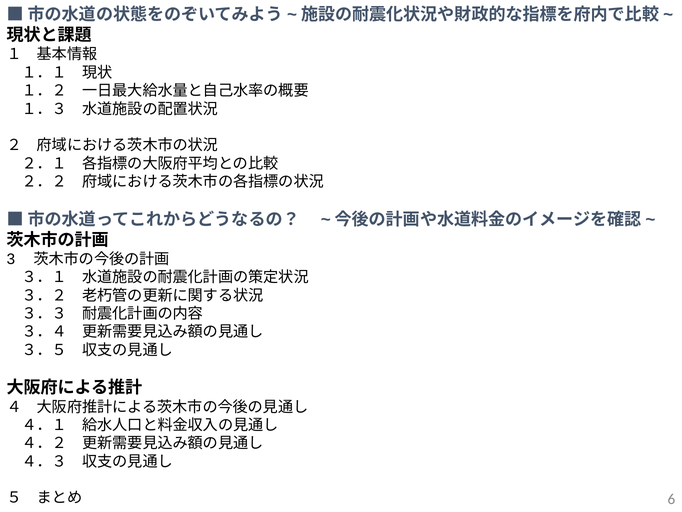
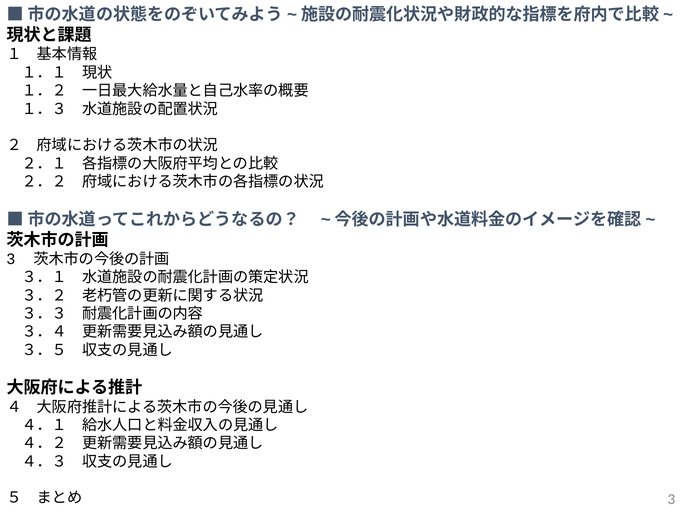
6 at (671, 499): 6 -> 3
